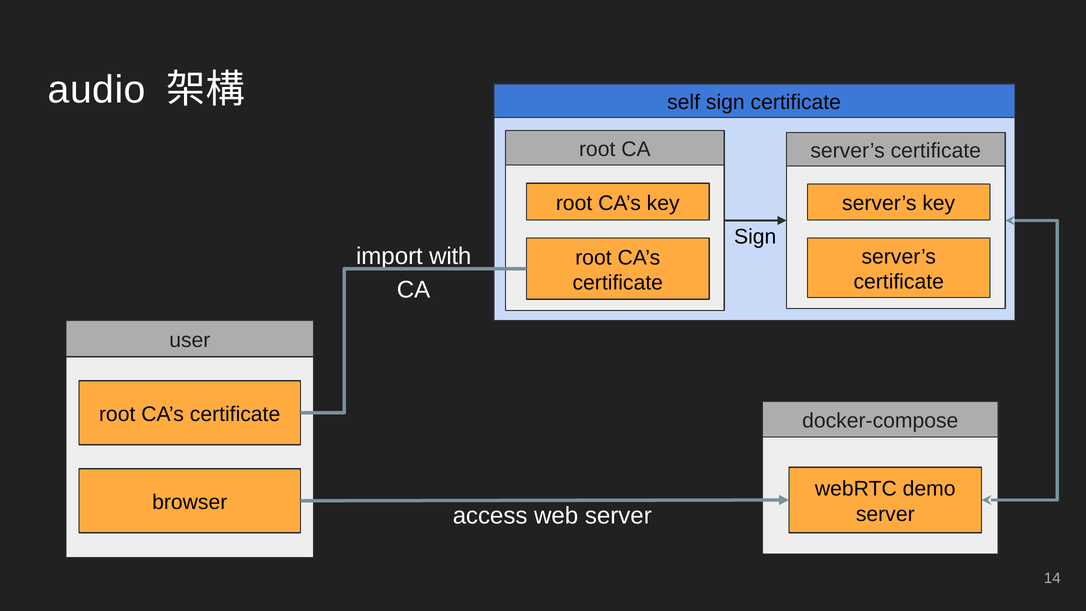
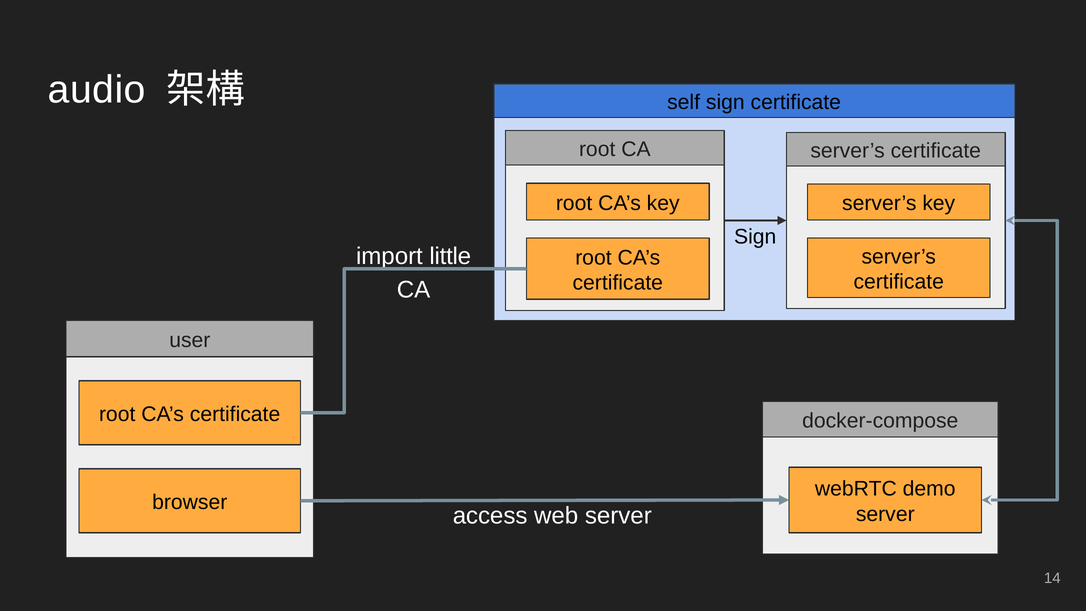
with: with -> little
